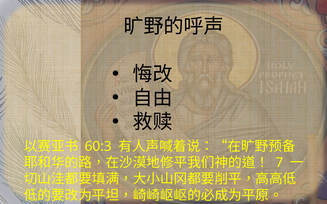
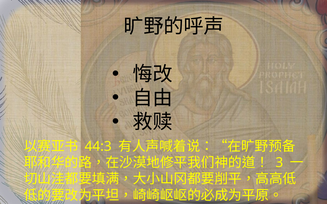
60:3: 60:3 -> 44:3
7: 7 -> 3
